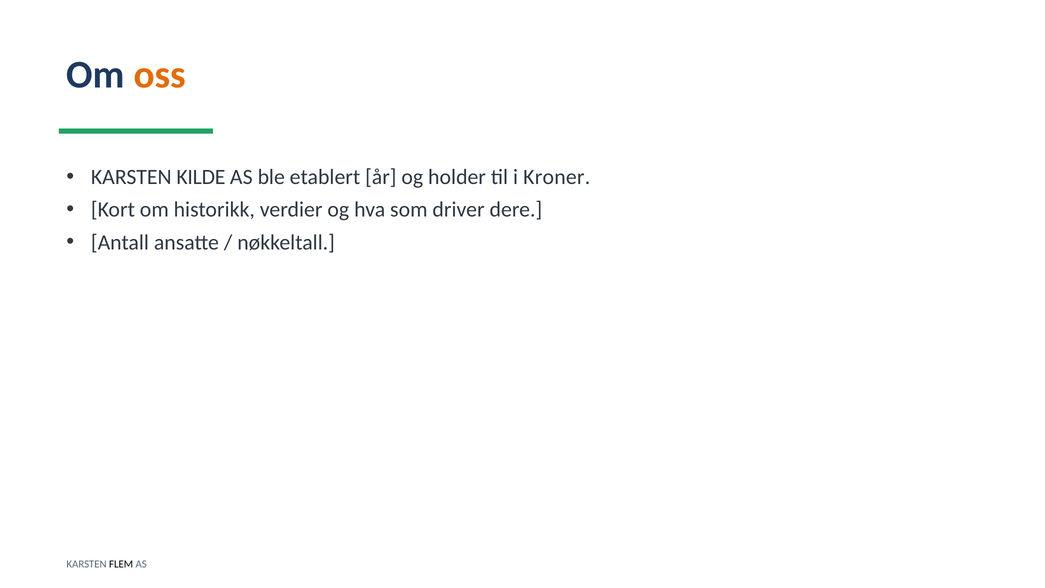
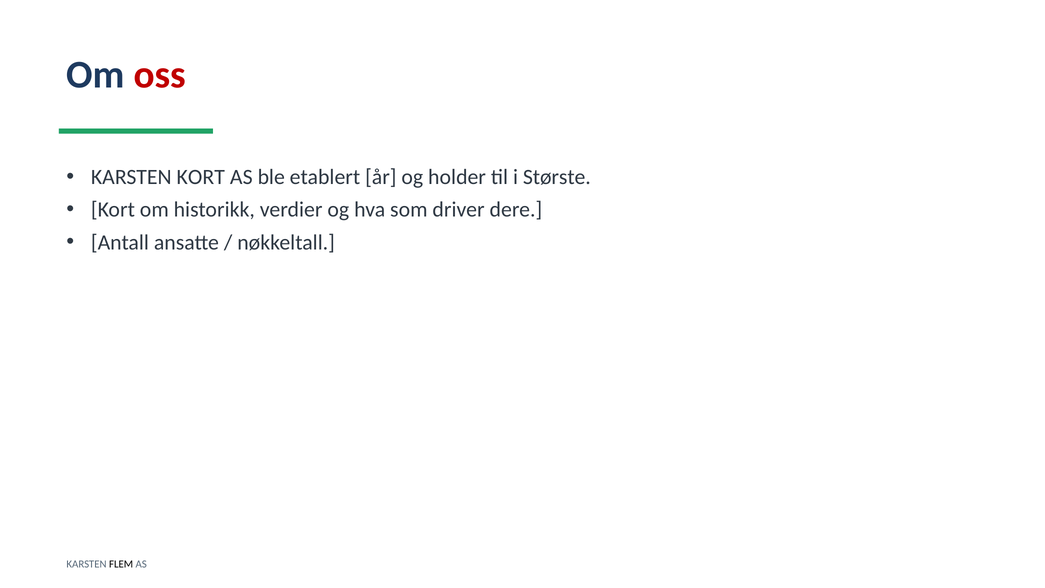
oss colour: orange -> red
KARSTEN KILDE: KILDE -> KORT
Kroner: Kroner -> Største
